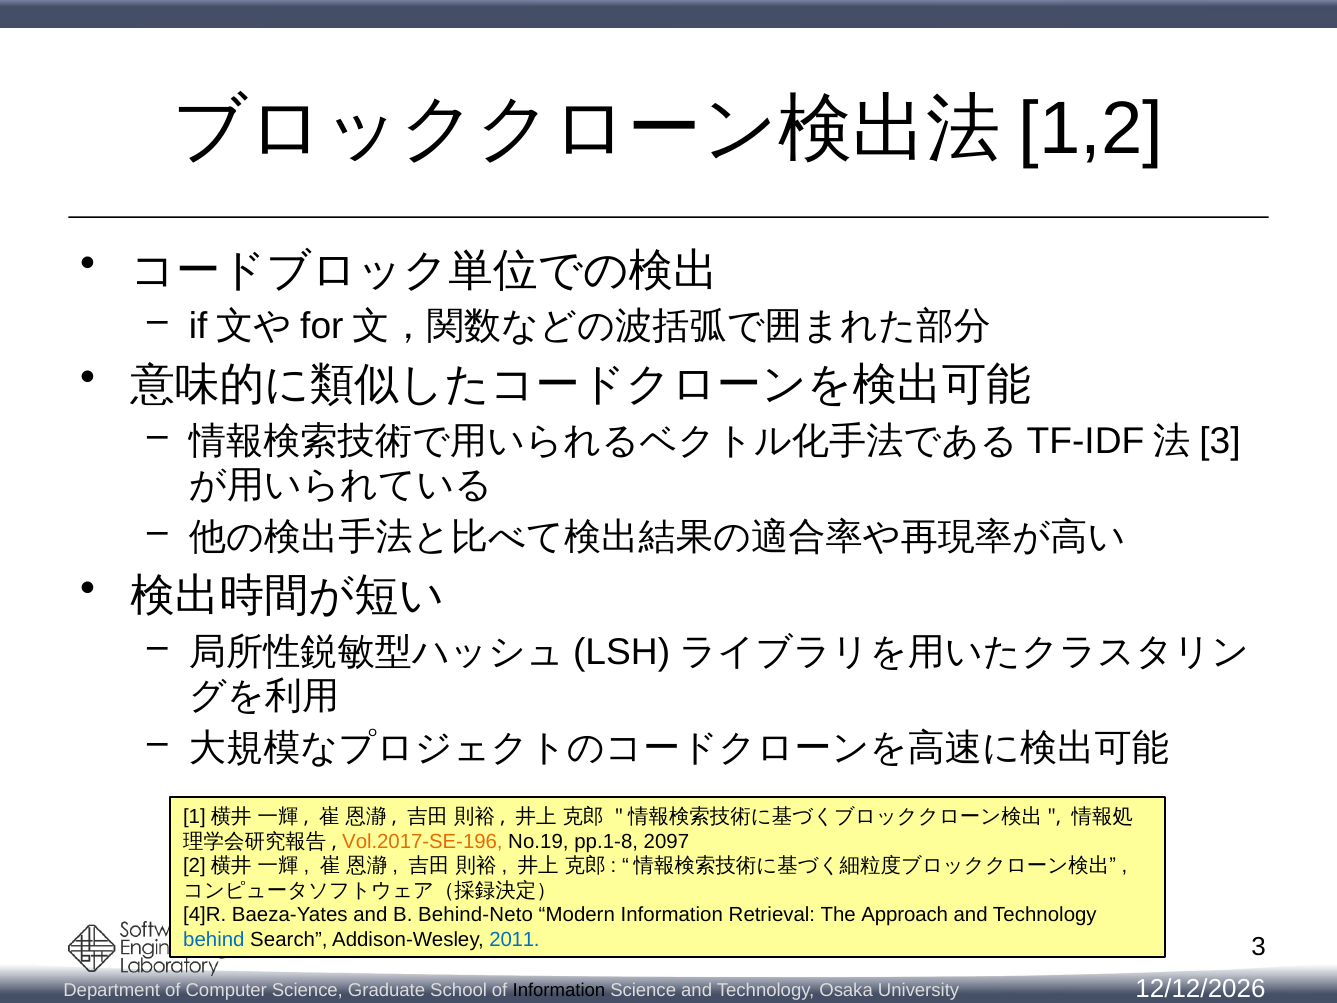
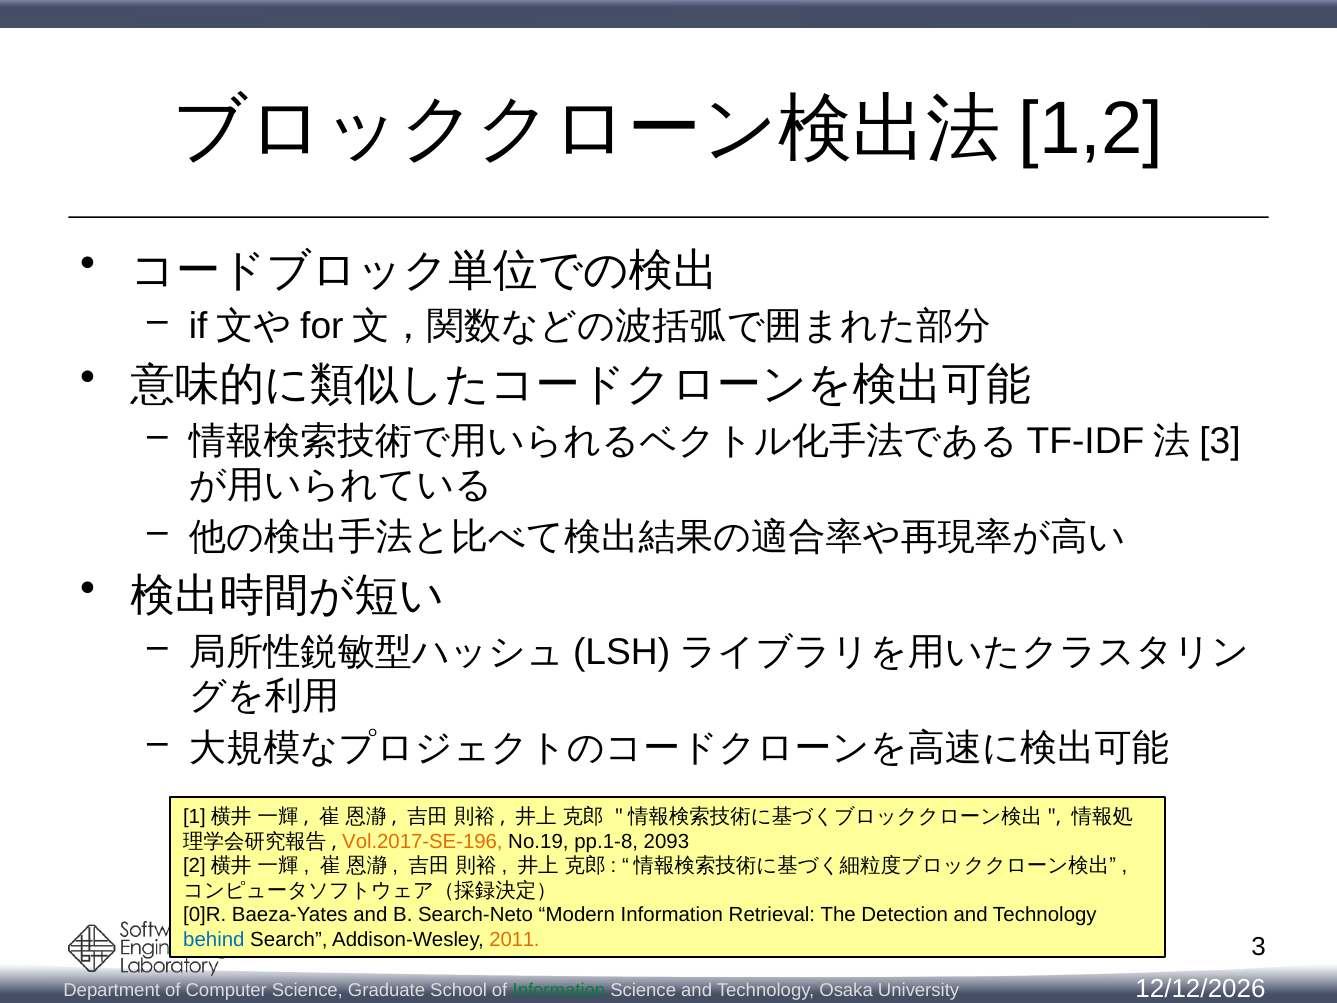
2097: 2097 -> 2093
4]R: 4]R -> 0]R
Behind-Neto: Behind-Neto -> Search-Neto
Approach: Approach -> Detection
2011 colour: blue -> orange
Information at (559, 990) colour: black -> green
